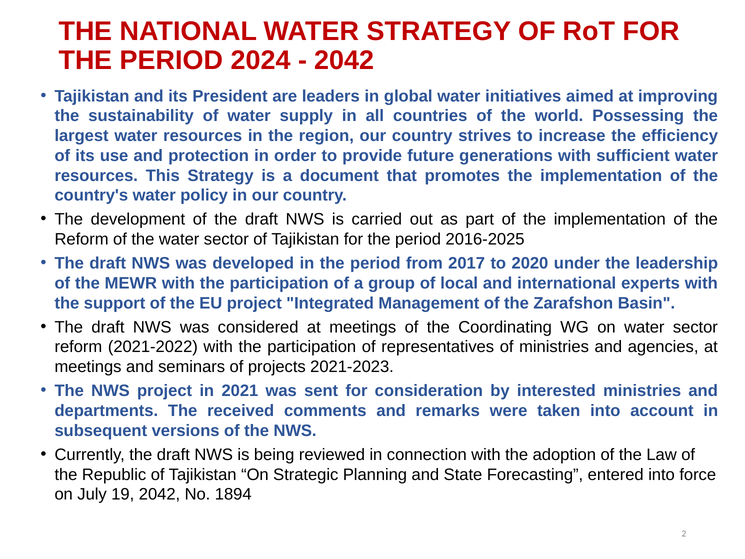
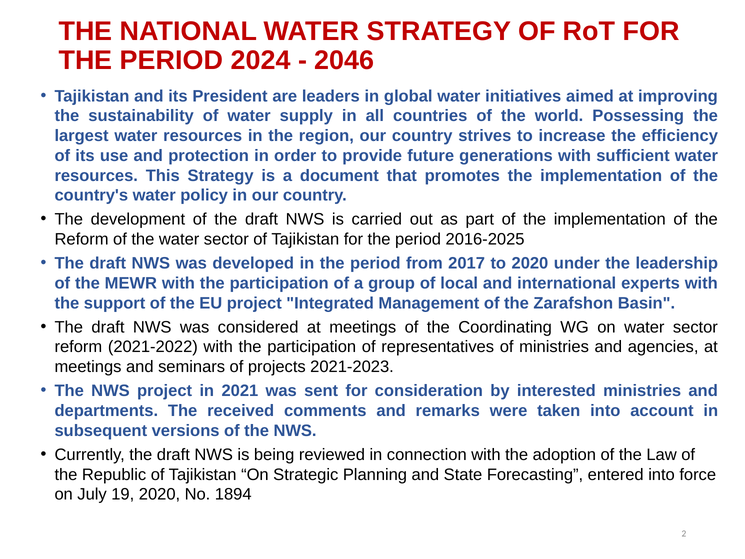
2042 at (344, 61): 2042 -> 2046
19 2042: 2042 -> 2020
